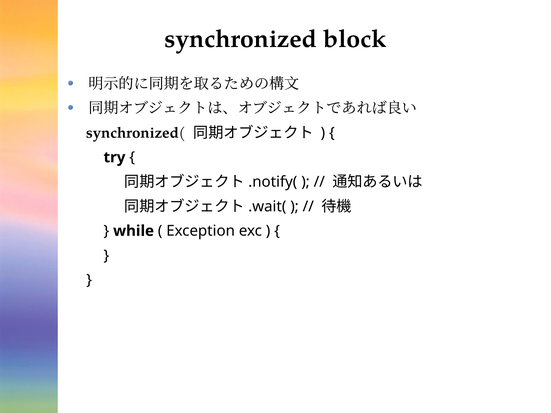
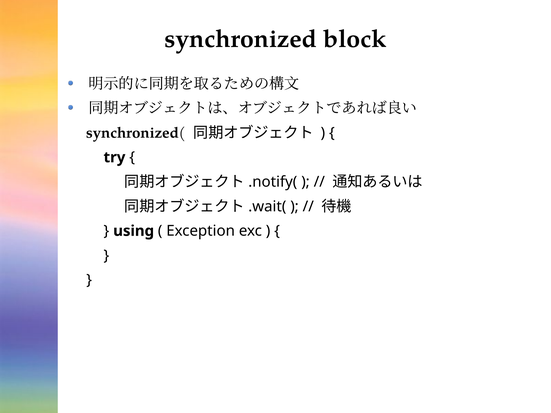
while: while -> using
